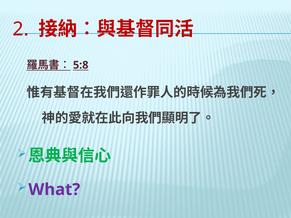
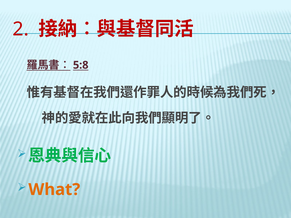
What colour: purple -> orange
